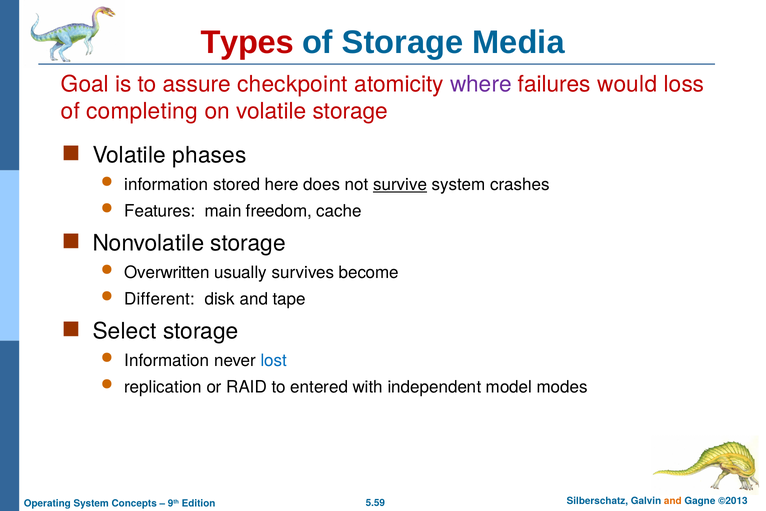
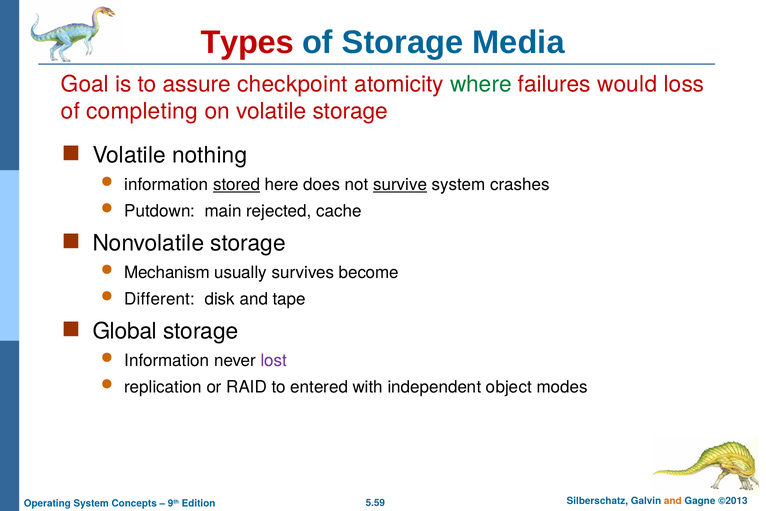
where colour: purple -> green
phases: phases -> nothing
stored underline: none -> present
Features: Features -> Putdown
freedom: freedom -> rejected
Overwritten: Overwritten -> Mechanism
Select: Select -> Global
lost colour: blue -> purple
model: model -> object
